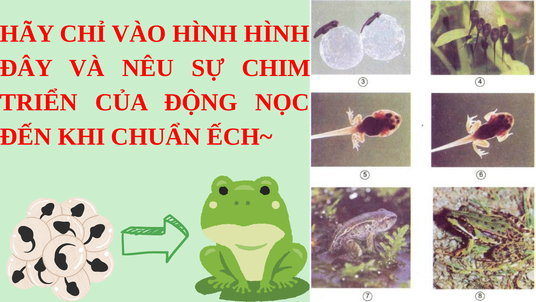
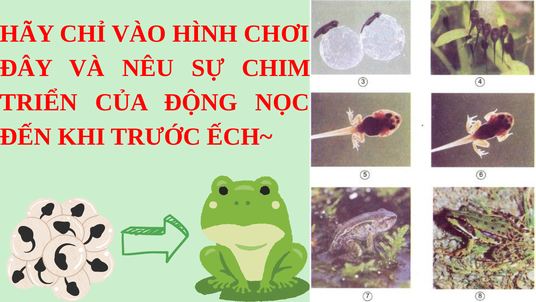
HÌNH HÌNH: HÌNH -> CHƠI
CHUẨN: CHUẨN -> TRƯỚC
